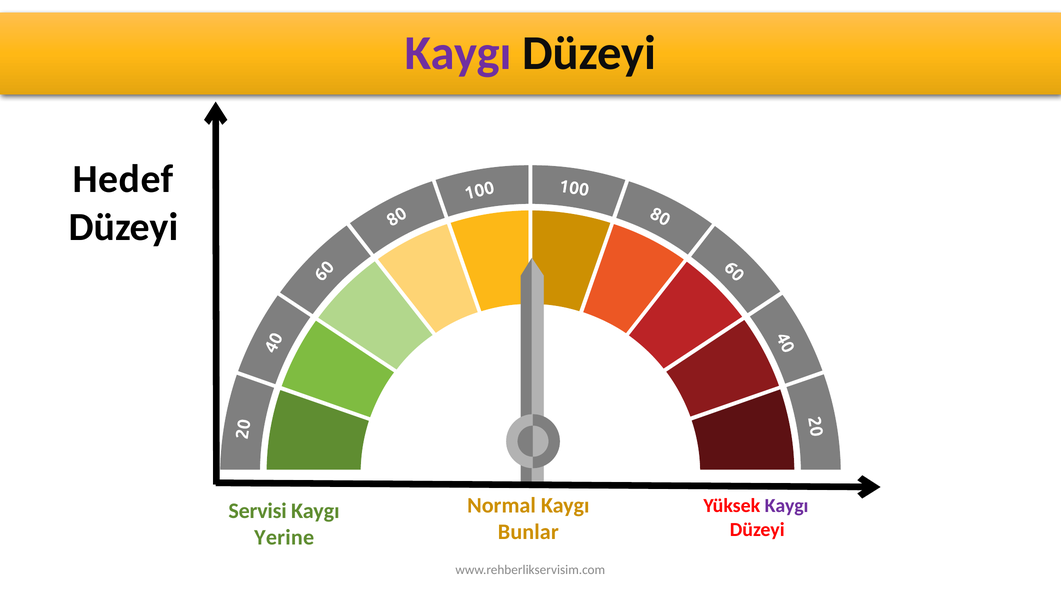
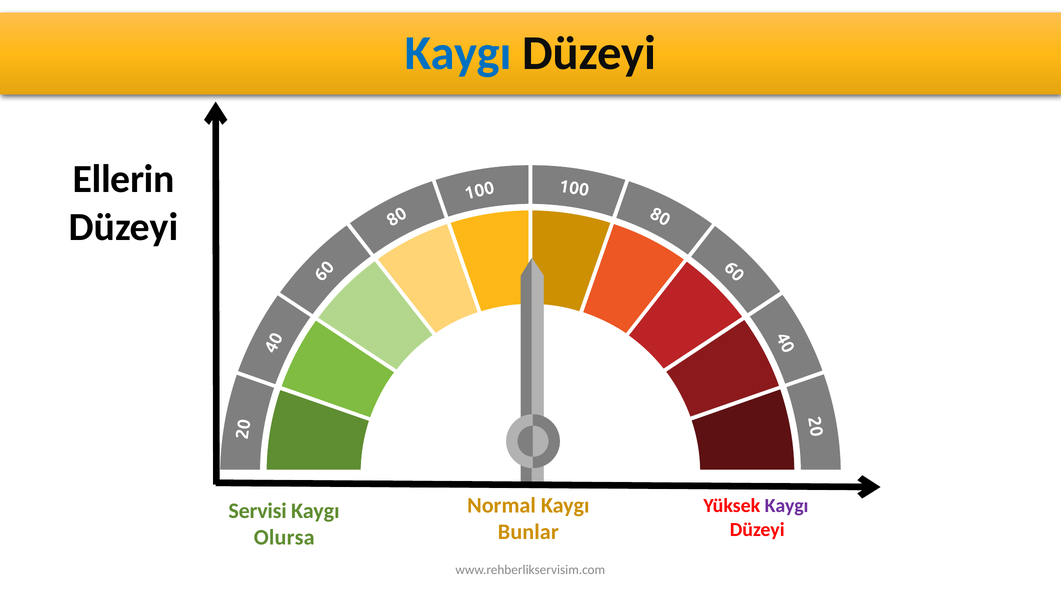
Kaygı at (458, 53) colour: purple -> blue
Hedef: Hedef -> Ellerin
Yerine: Yerine -> Olursa
